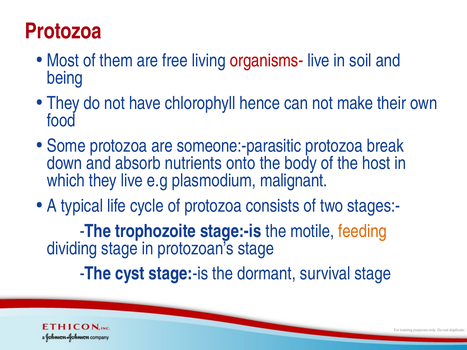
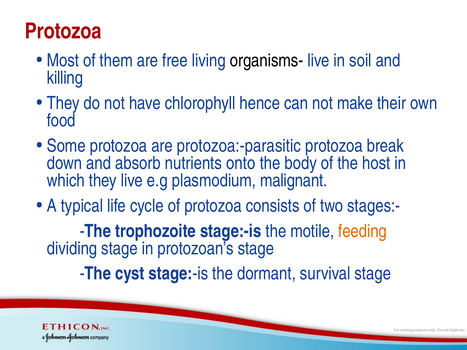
organisms- colour: red -> black
being: being -> killing
someone:-parasitic: someone:-parasitic -> protozoa:-parasitic
